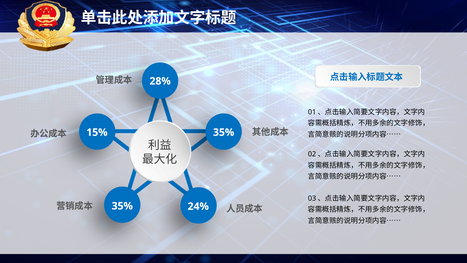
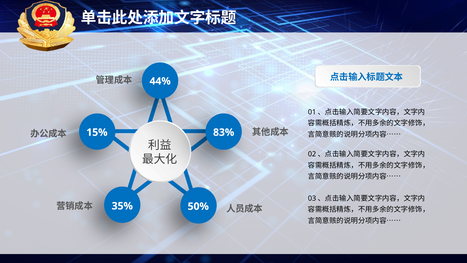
28%: 28% -> 44%
15% 35%: 35% -> 83%
24%: 24% -> 50%
